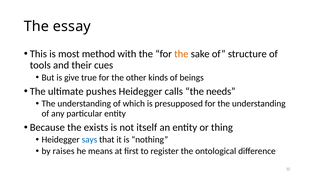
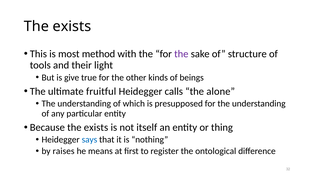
essay at (72, 26): essay -> exists
the at (181, 54) colour: orange -> purple
cues: cues -> light
pushes: pushes -> fruitful
needs: needs -> alone
